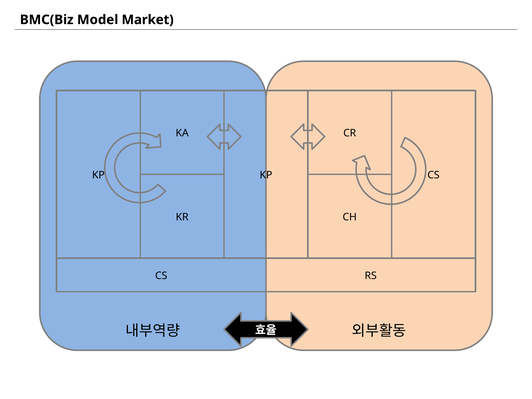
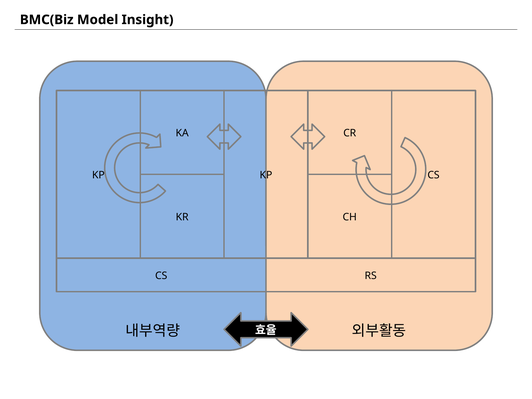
Market: Market -> Insight
